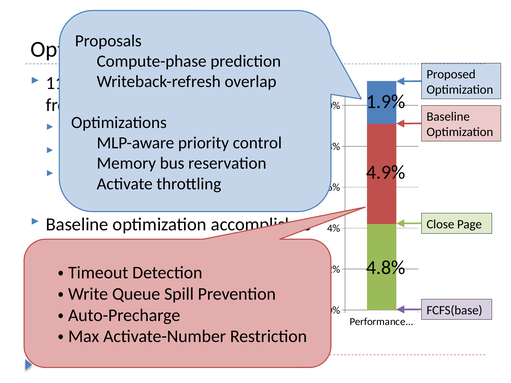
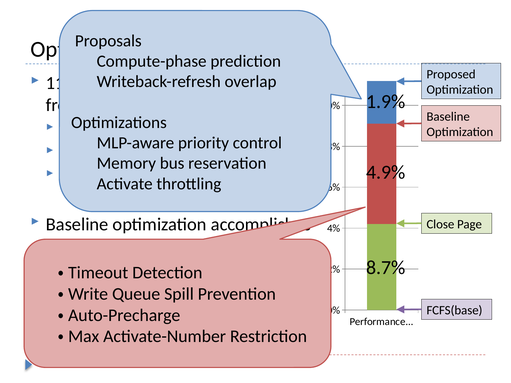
4.8%: 4.8% -> 8.7%
